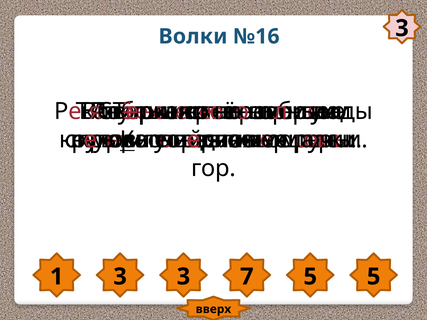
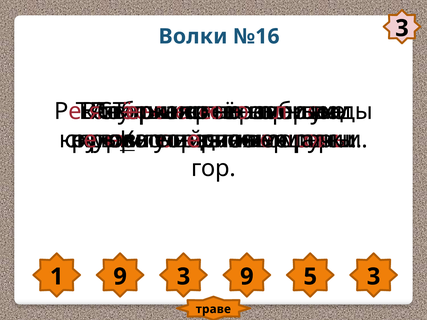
1 3: 3 -> 9
3 7: 7 -> 9
5 5: 5 -> 3
вверх: вверх -> траве
